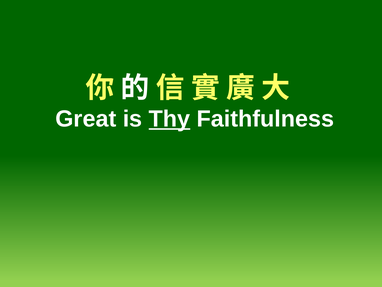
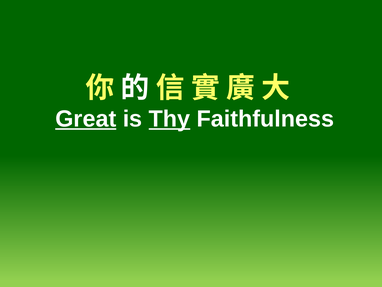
Great underline: none -> present
